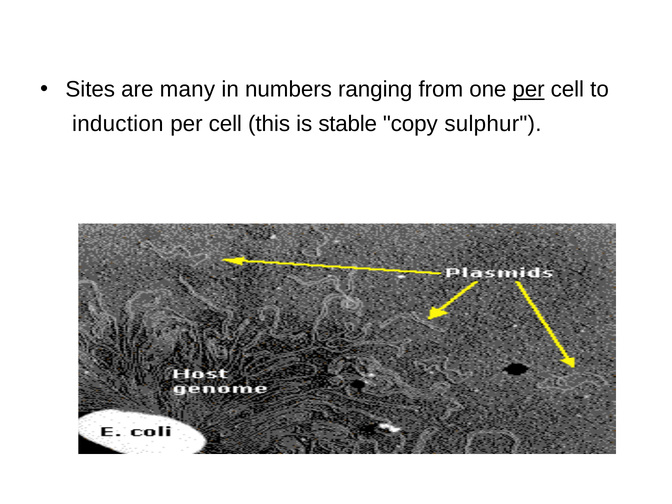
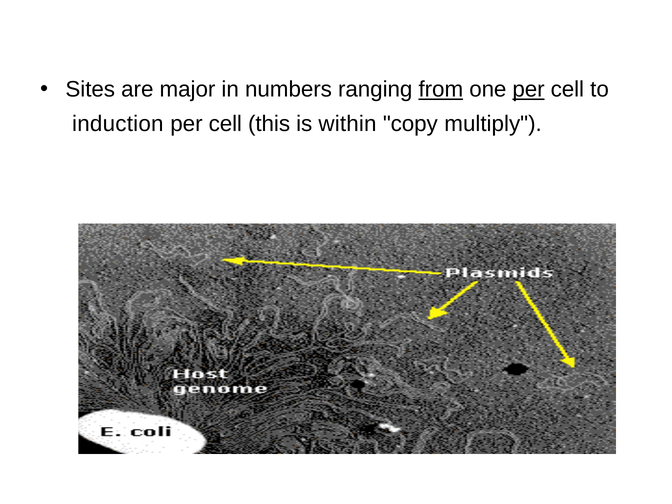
many: many -> major
from underline: none -> present
stable: stable -> within
sulphur: sulphur -> multiply
